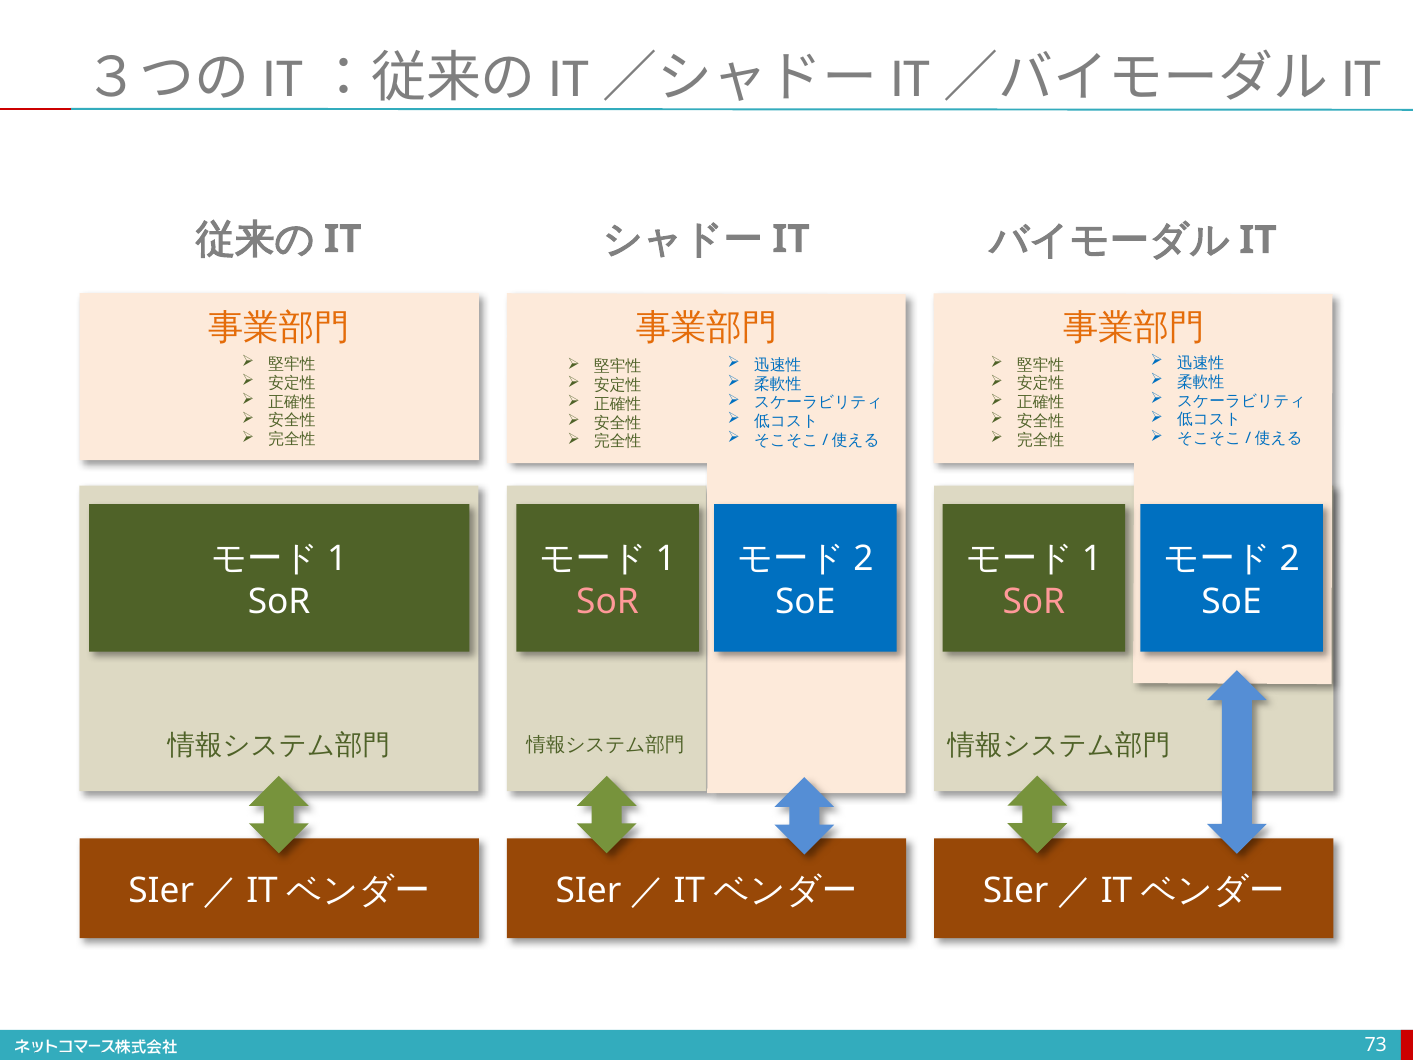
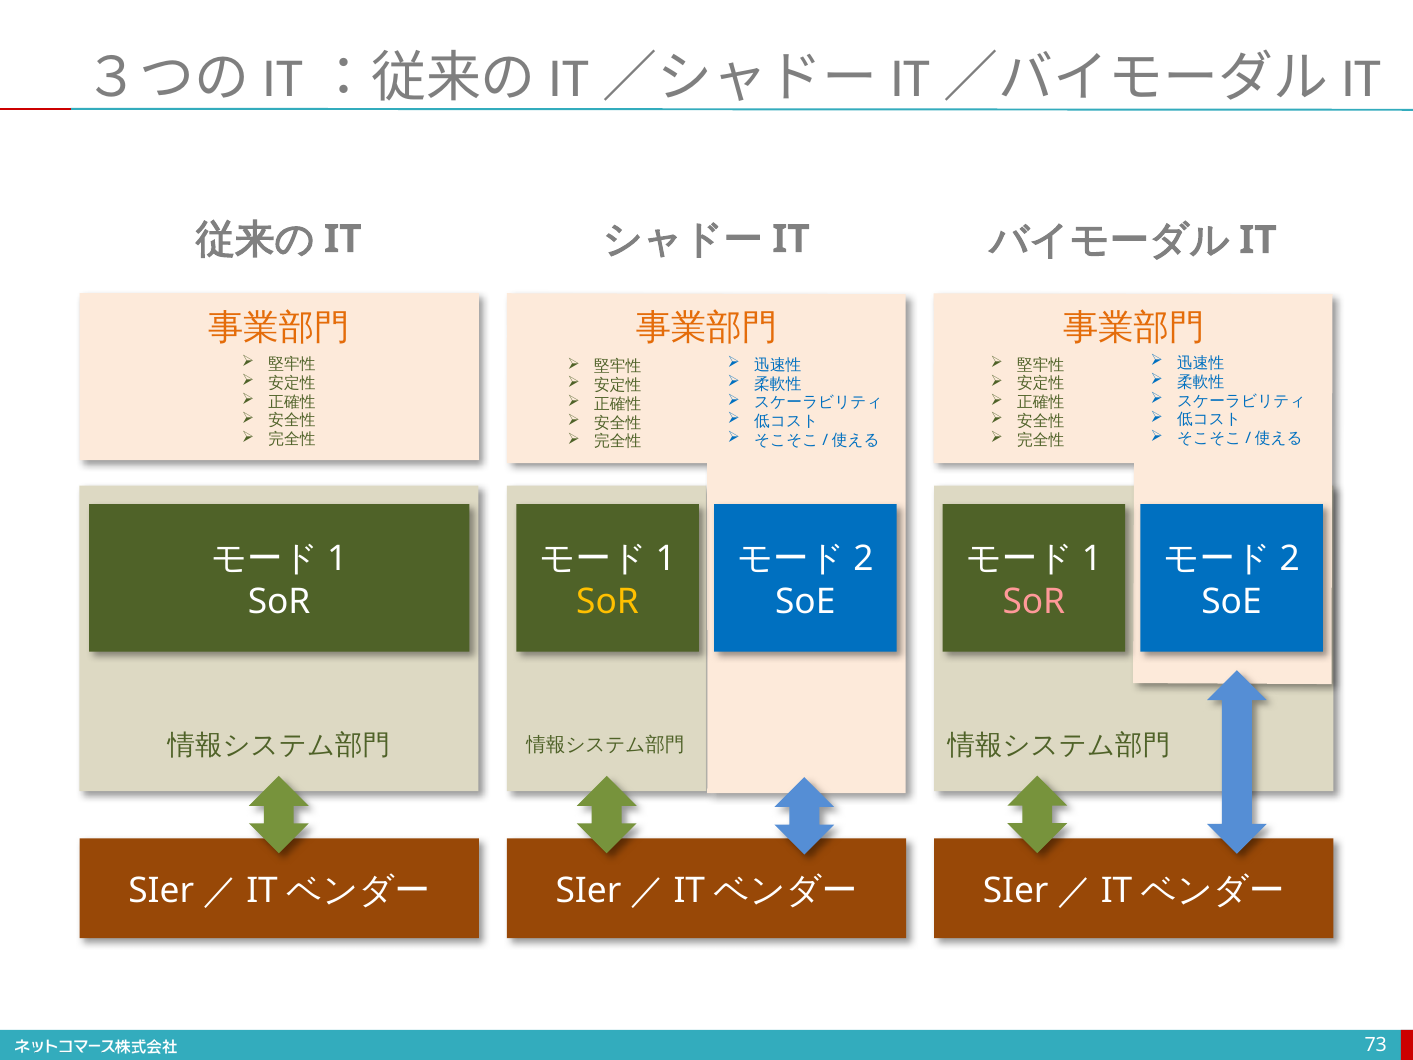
SoR at (608, 601) colour: pink -> yellow
